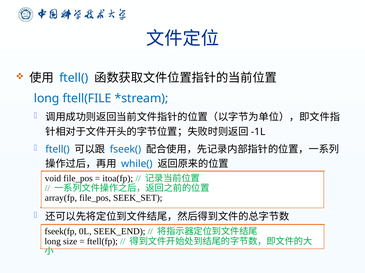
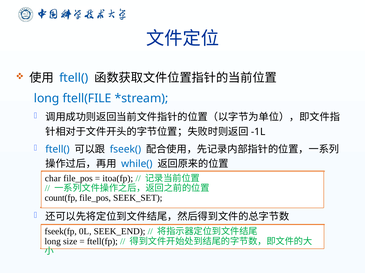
void: void -> char
array(fp: array(fp -> count(fp
